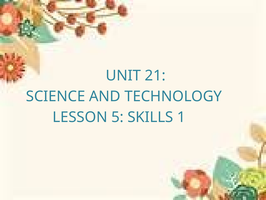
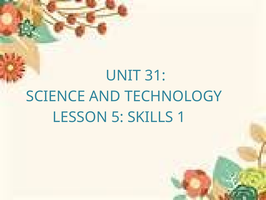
21: 21 -> 31
